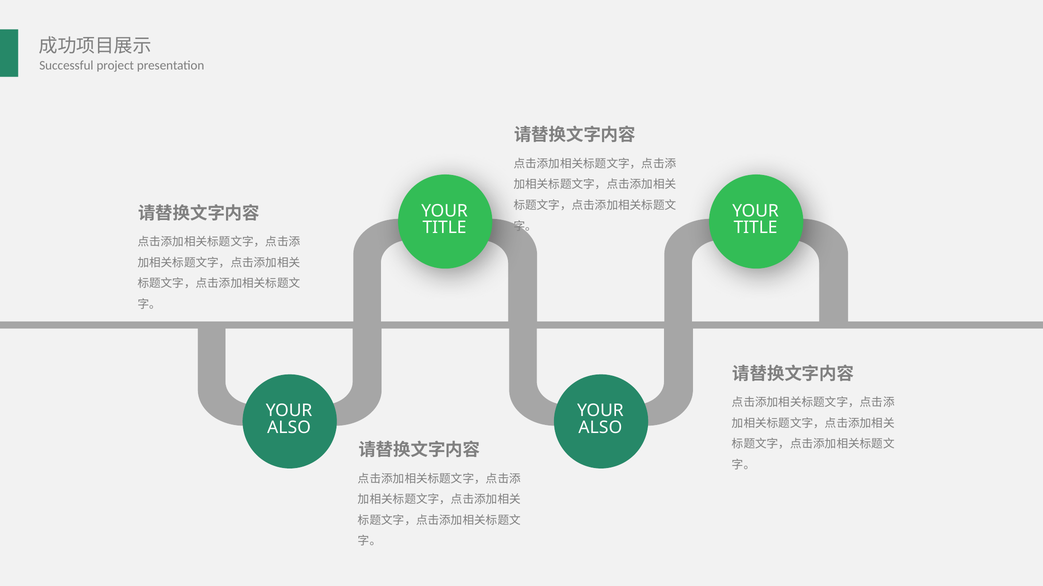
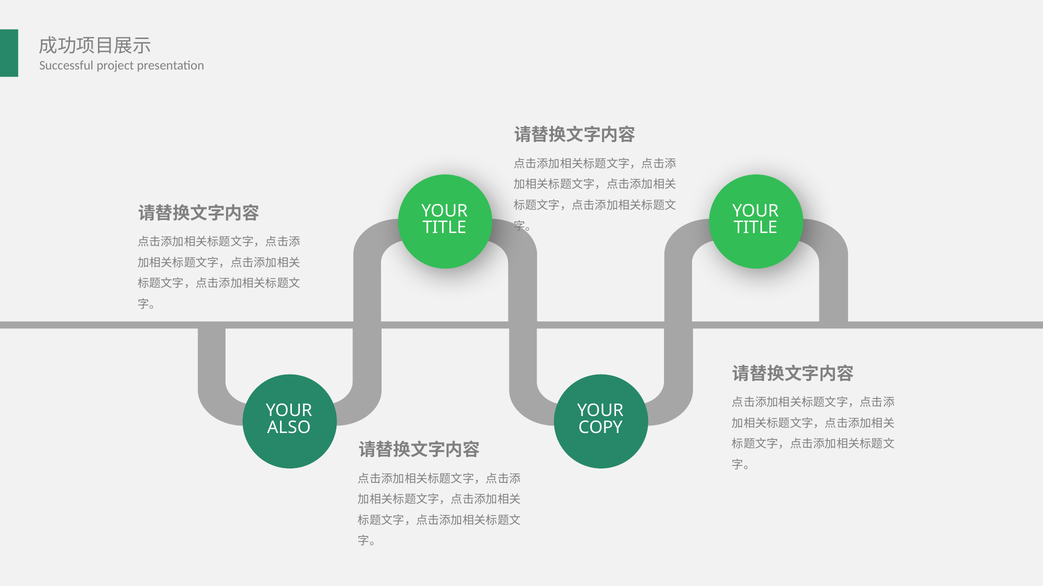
ALSO at (600, 428): ALSO -> COPY
